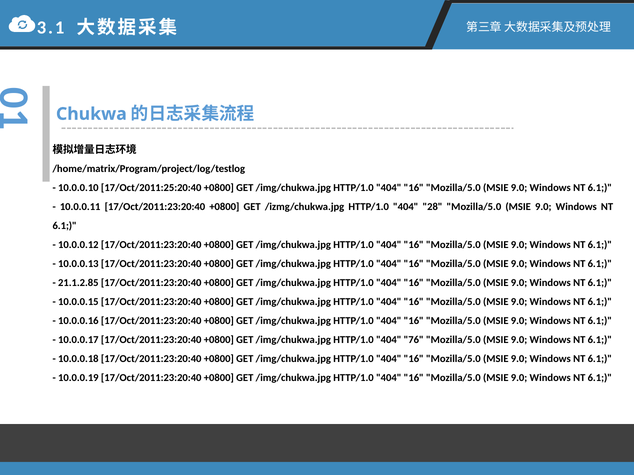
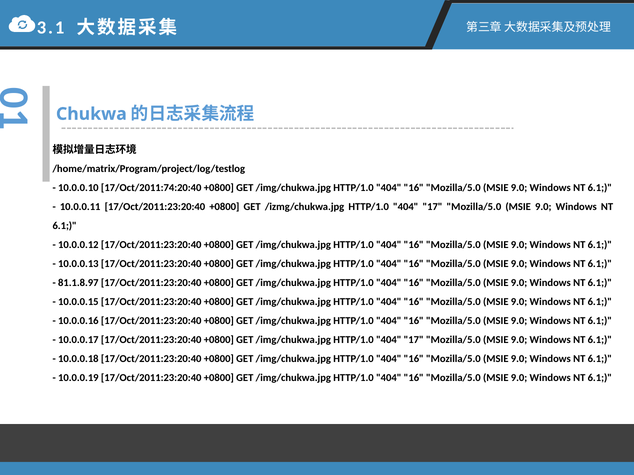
17/Oct/2011:25:20:40: 17/Oct/2011:25:20:40 -> 17/Oct/2011:74:20:40
/izmg/chukwa.jpg HTTP/1.0 404 28: 28 -> 17
21.1.2.85: 21.1.2.85 -> 81.1.8.97
/img/chukwa.jpg HTTP/1.0 404 76: 76 -> 17
